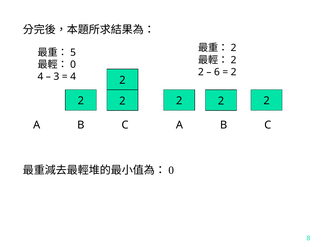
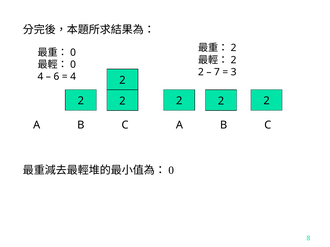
5 at (73, 53): 5 -> 0
6: 6 -> 7
2 at (234, 72): 2 -> 3
3: 3 -> 6
